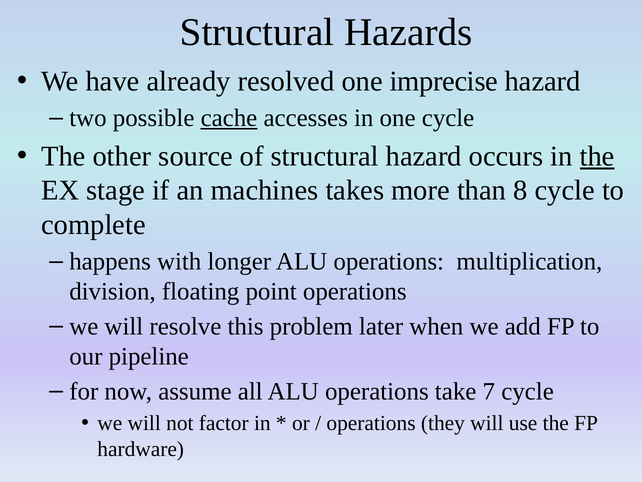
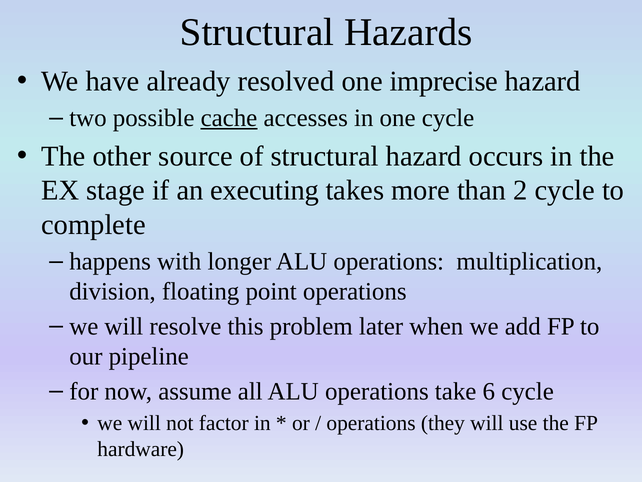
the at (597, 156) underline: present -> none
machines: machines -> executing
8: 8 -> 2
7: 7 -> 6
